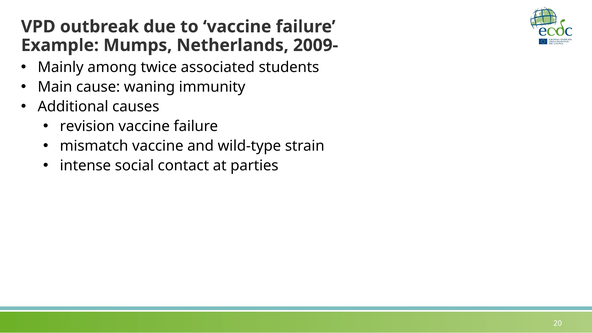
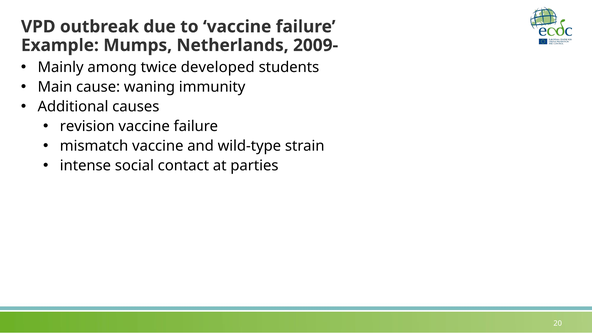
associated: associated -> developed
